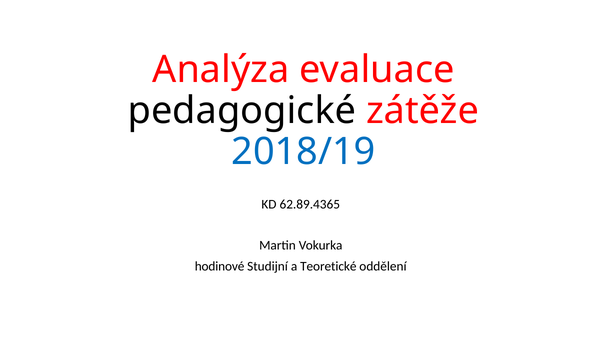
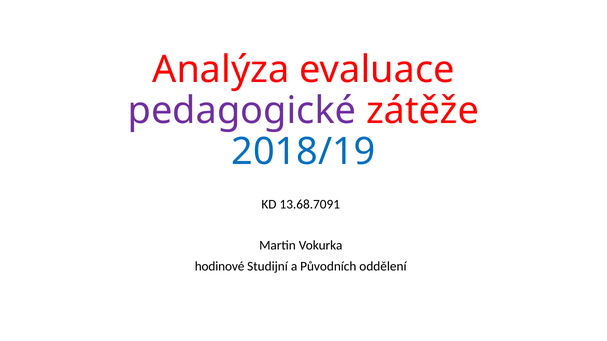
pedagogické colour: black -> purple
62.89.4365: 62.89.4365 -> 13.68.7091
Teoretické: Teoretické -> Původních
